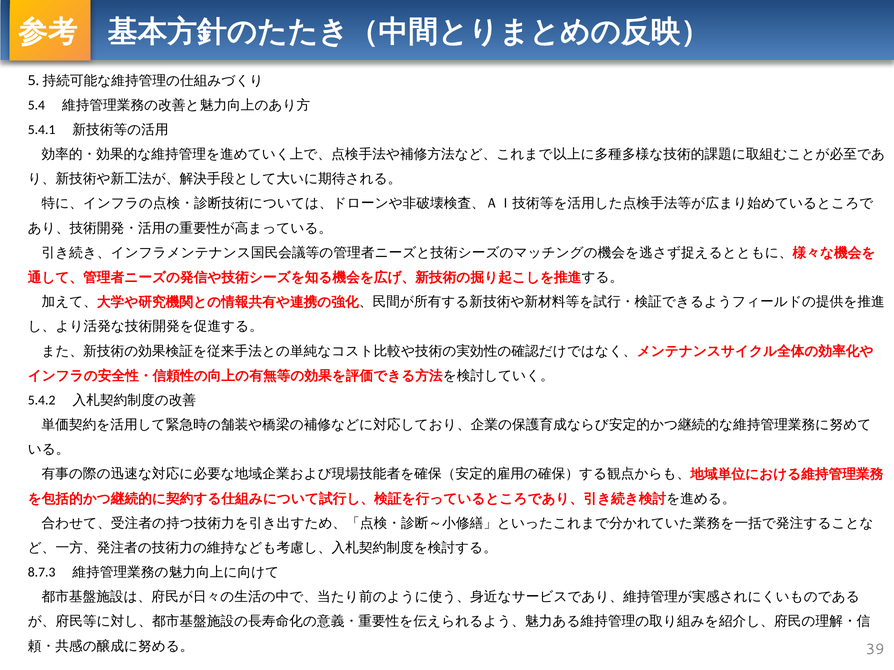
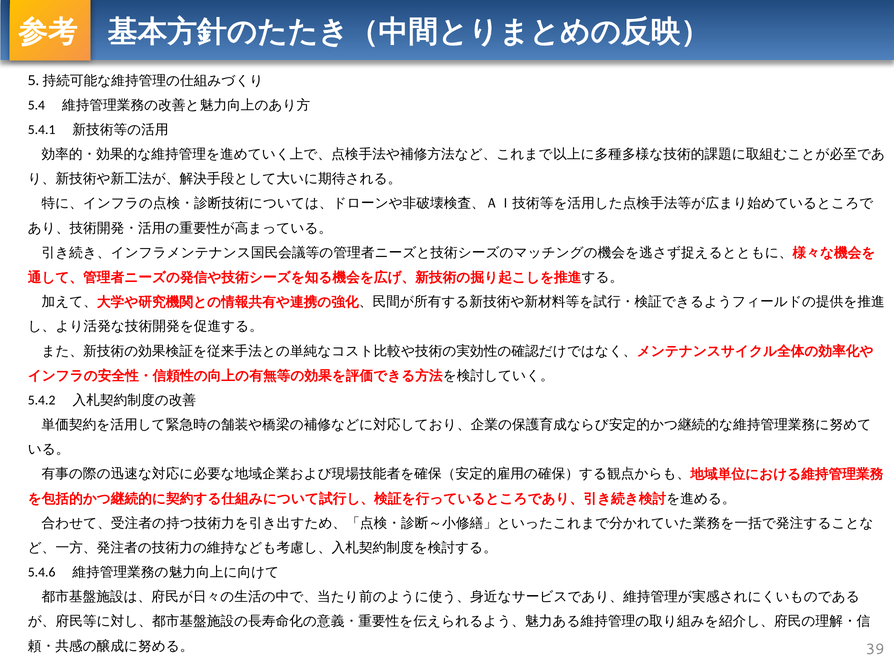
8.7.3: 8.7.3 -> 5.4.6
